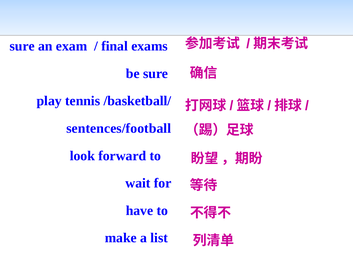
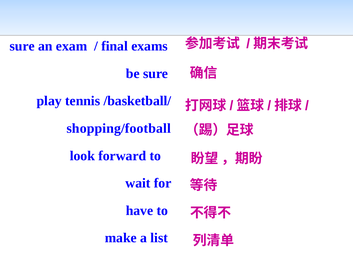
sentences/football: sentences/football -> shopping/football
